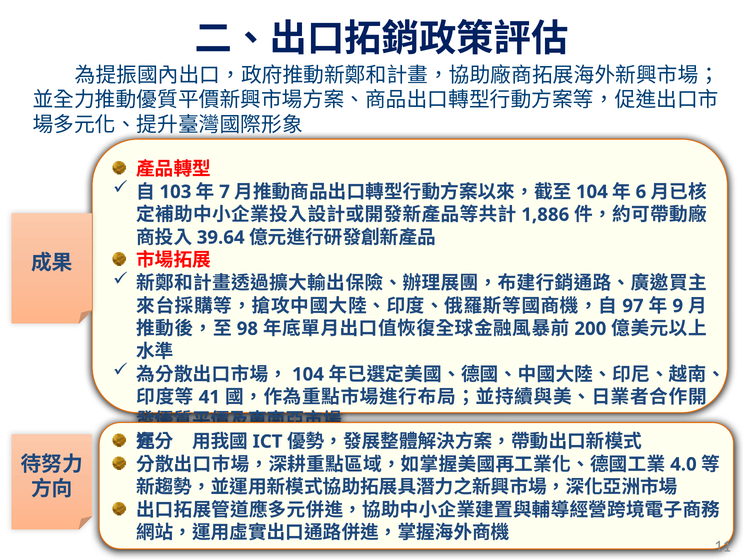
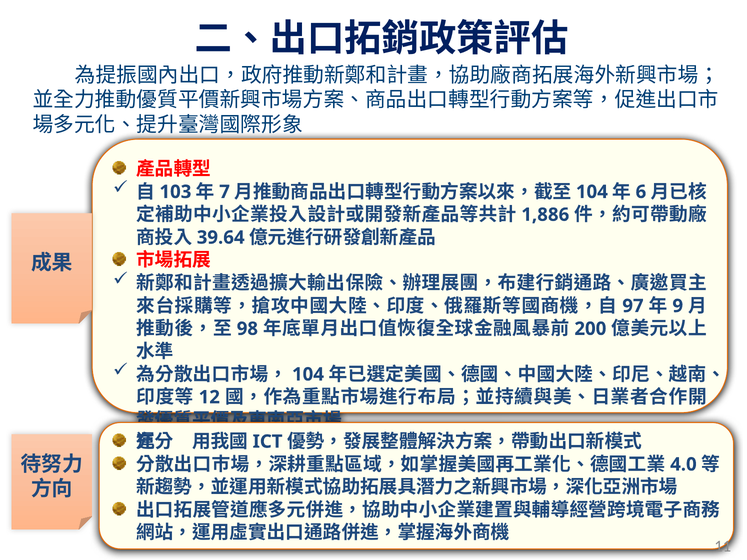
41: 41 -> 12
